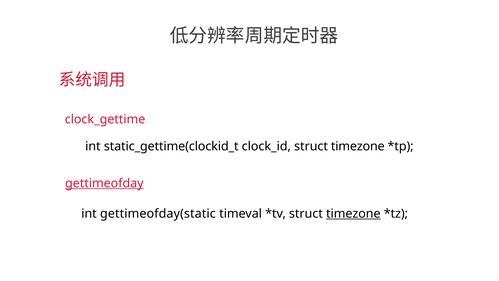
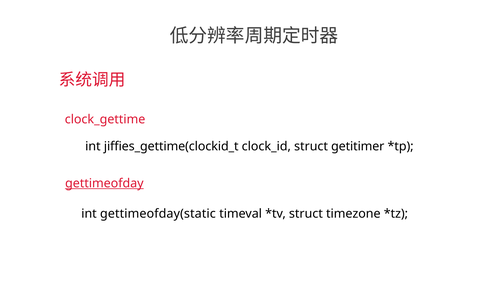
static_gettime(clockid_t: static_gettime(clockid_t -> jiffies_gettime(clockid_t
clock_id struct timezone: timezone -> getitimer
timezone at (353, 214) underline: present -> none
